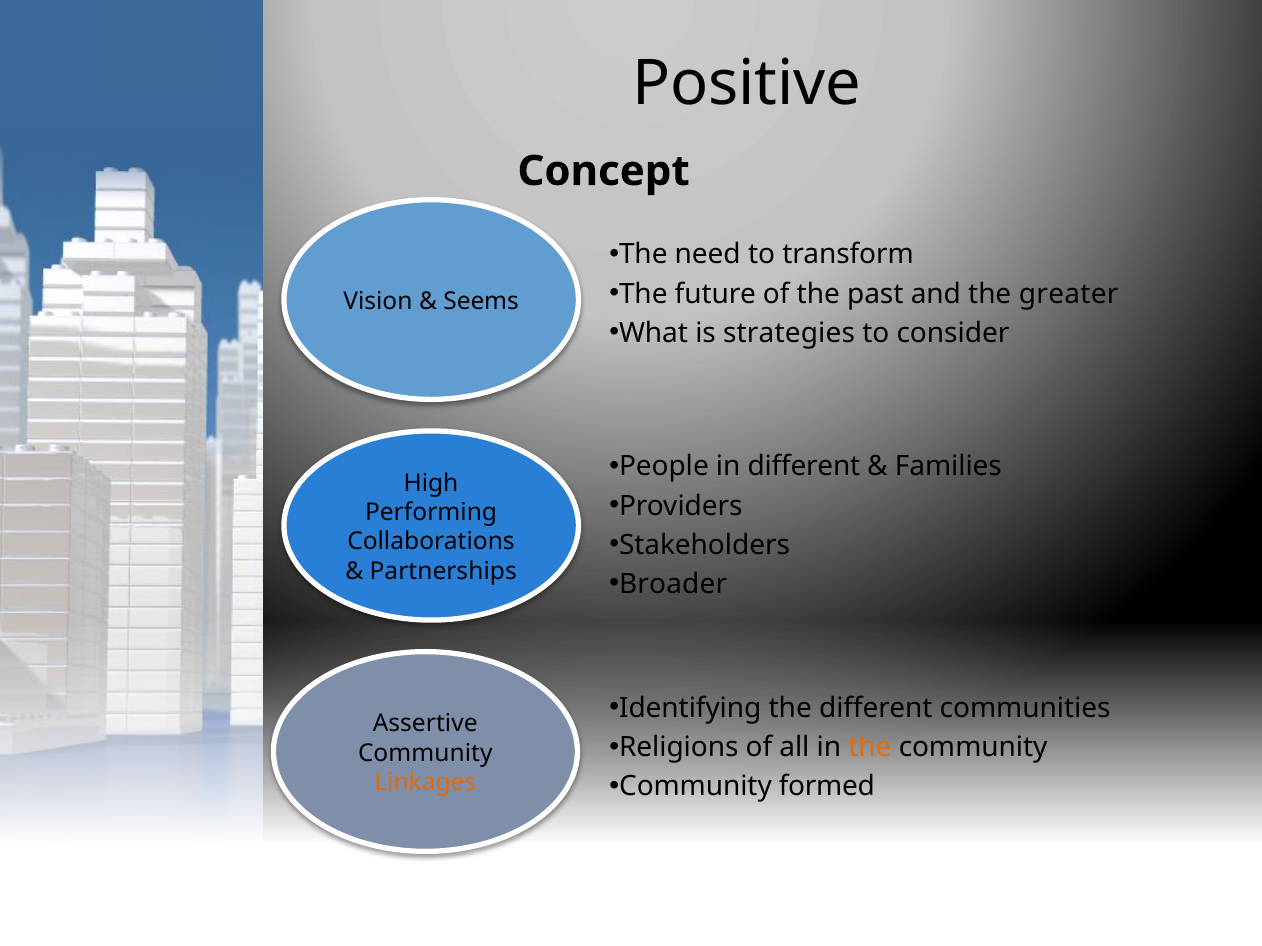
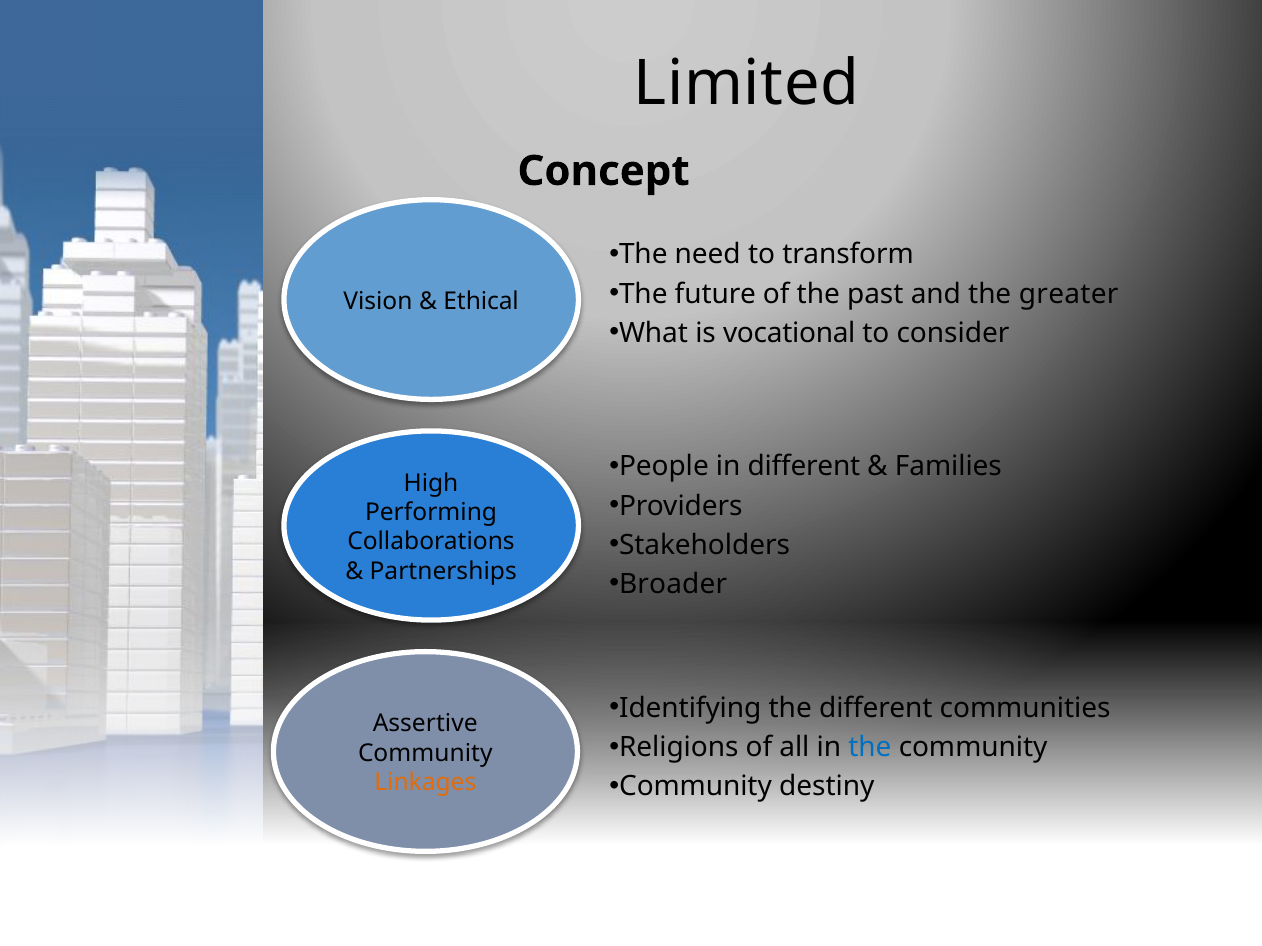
Positive: Positive -> Limited
Seems: Seems -> Ethical
strategies: strategies -> vocational
the at (870, 748) colour: orange -> blue
formed: formed -> destiny
